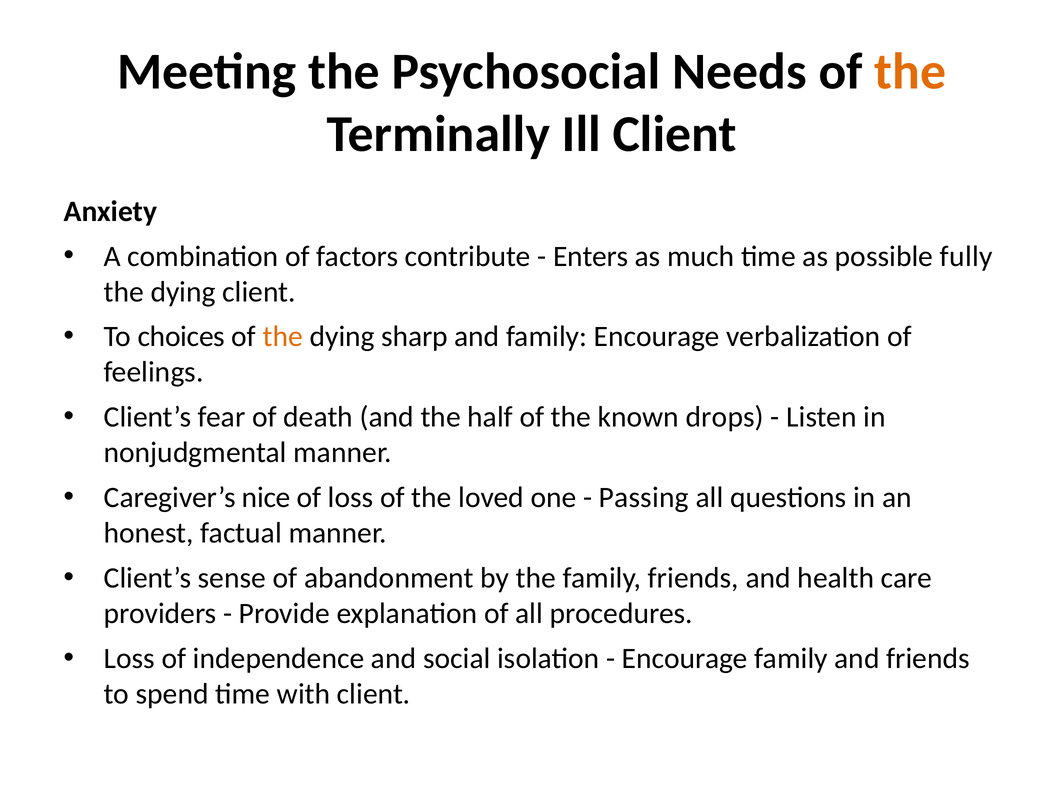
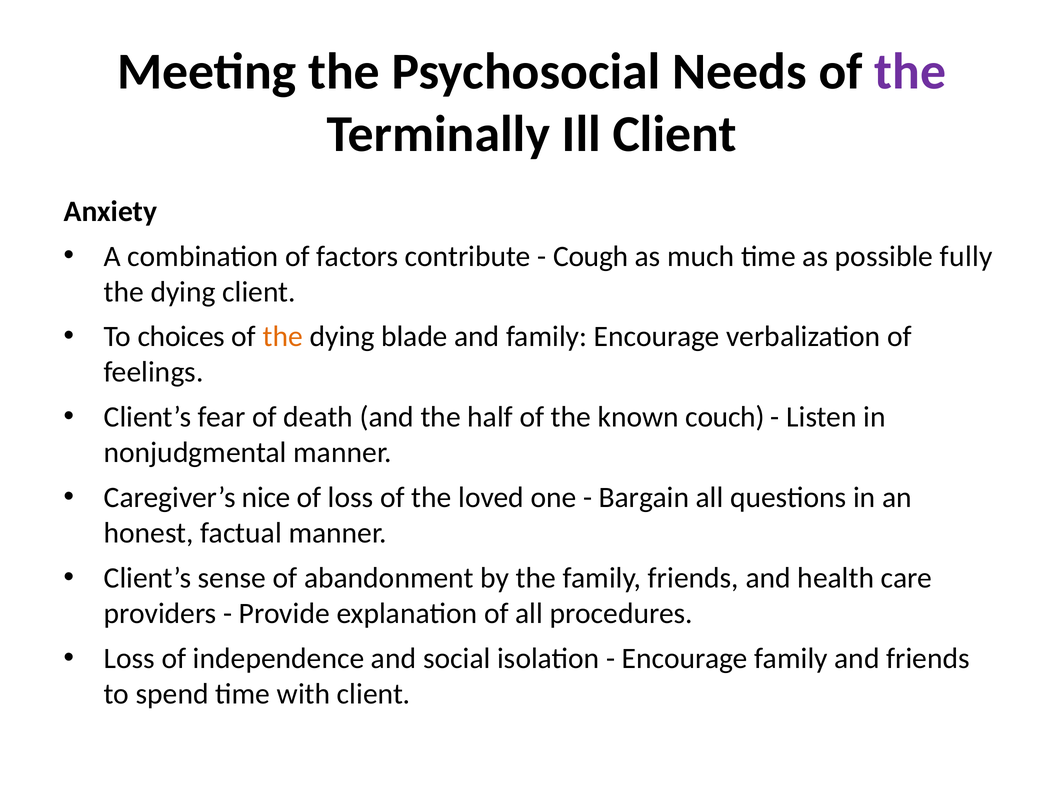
the at (910, 72) colour: orange -> purple
Enters: Enters -> Cough
sharp: sharp -> blade
drops: drops -> couch
Passing: Passing -> Bargain
